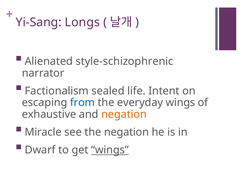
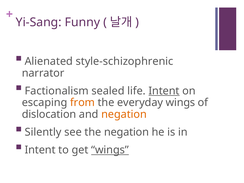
Longs: Longs -> Funny
Intent at (164, 91) underline: none -> present
from colour: blue -> orange
exhaustive: exhaustive -> dislocation
Miracle: Miracle -> Silently
Dwarf at (40, 150): Dwarf -> Intent
